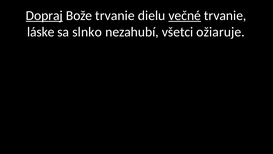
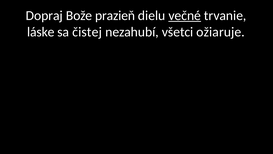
Dopraj underline: present -> none
Bože trvanie: trvanie -> prazieň
slnko: slnko -> čistej
